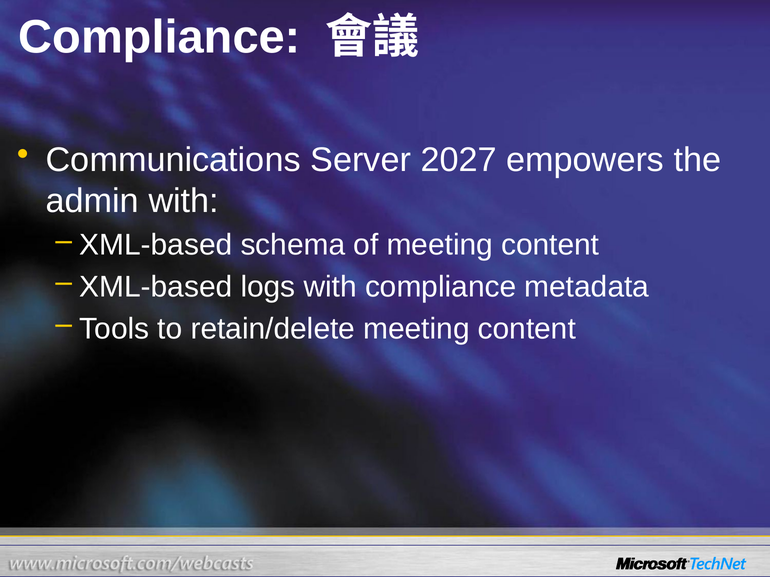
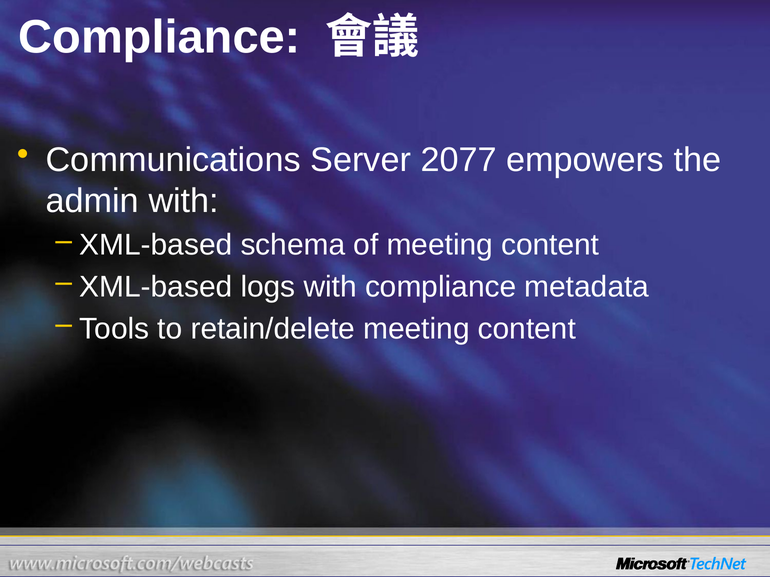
2027: 2027 -> 2077
